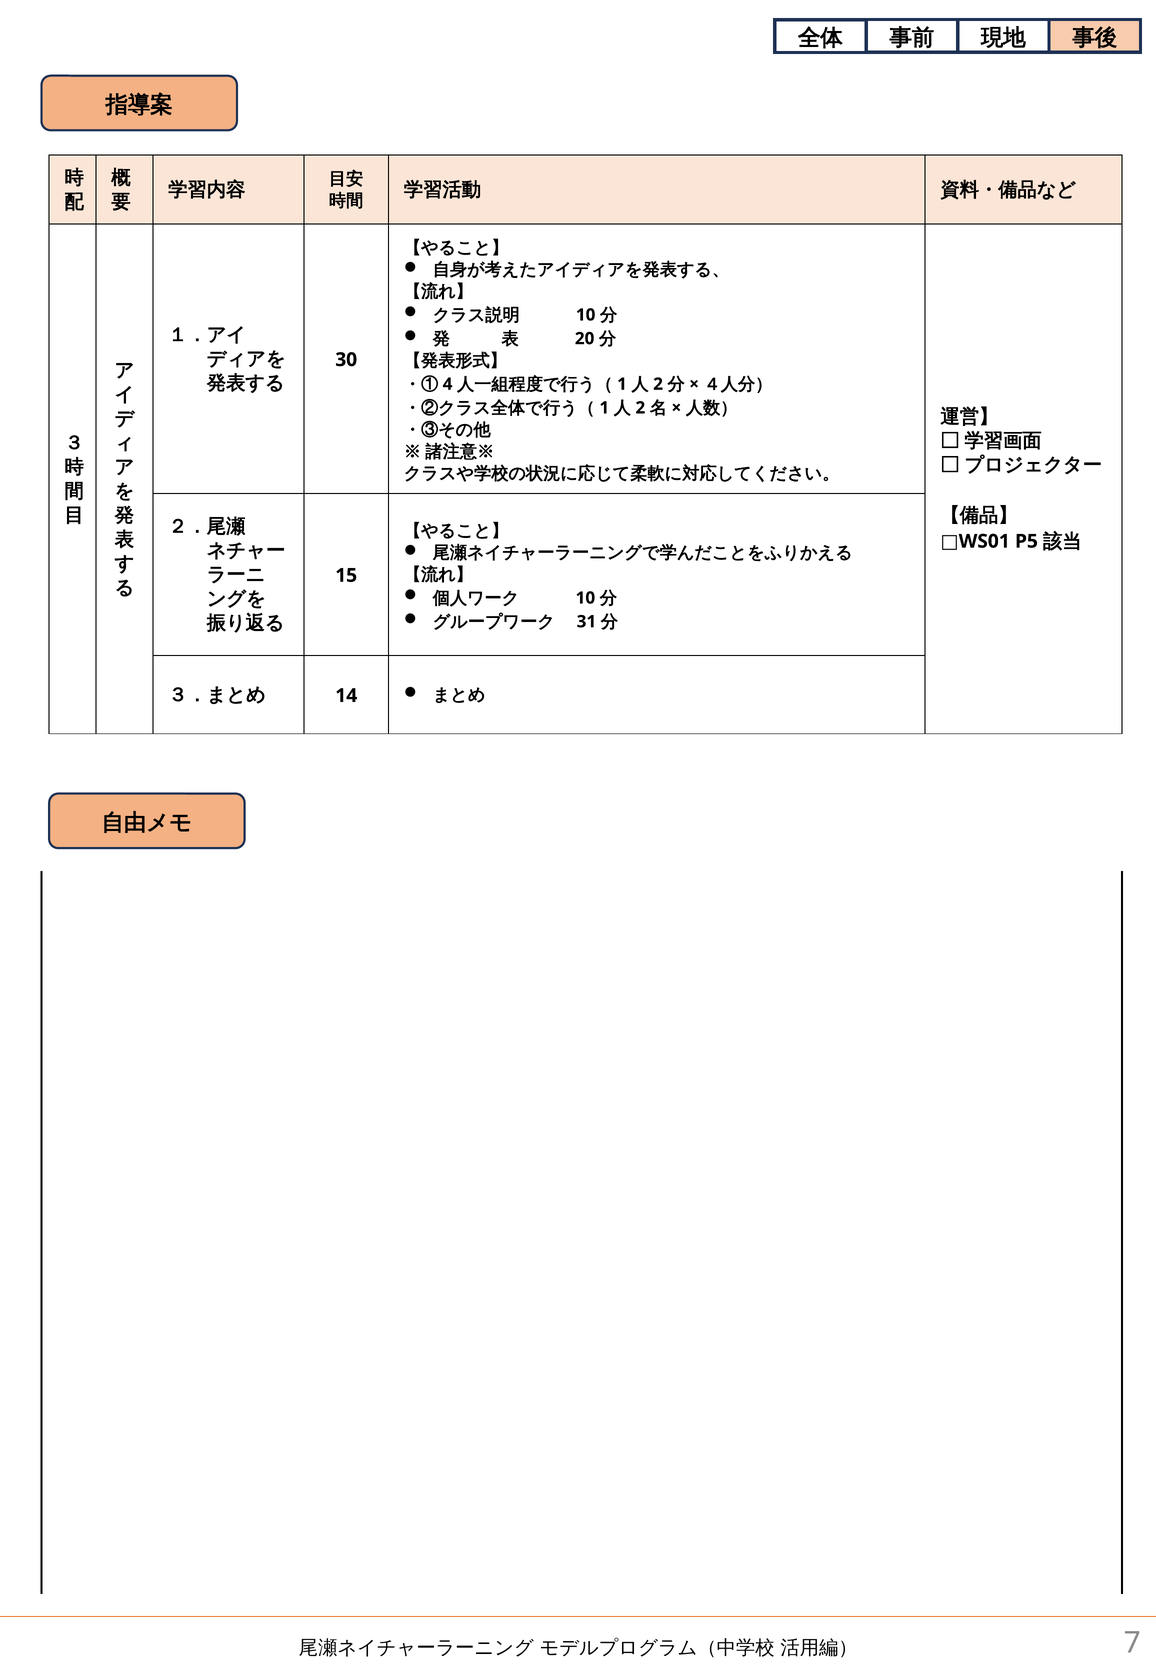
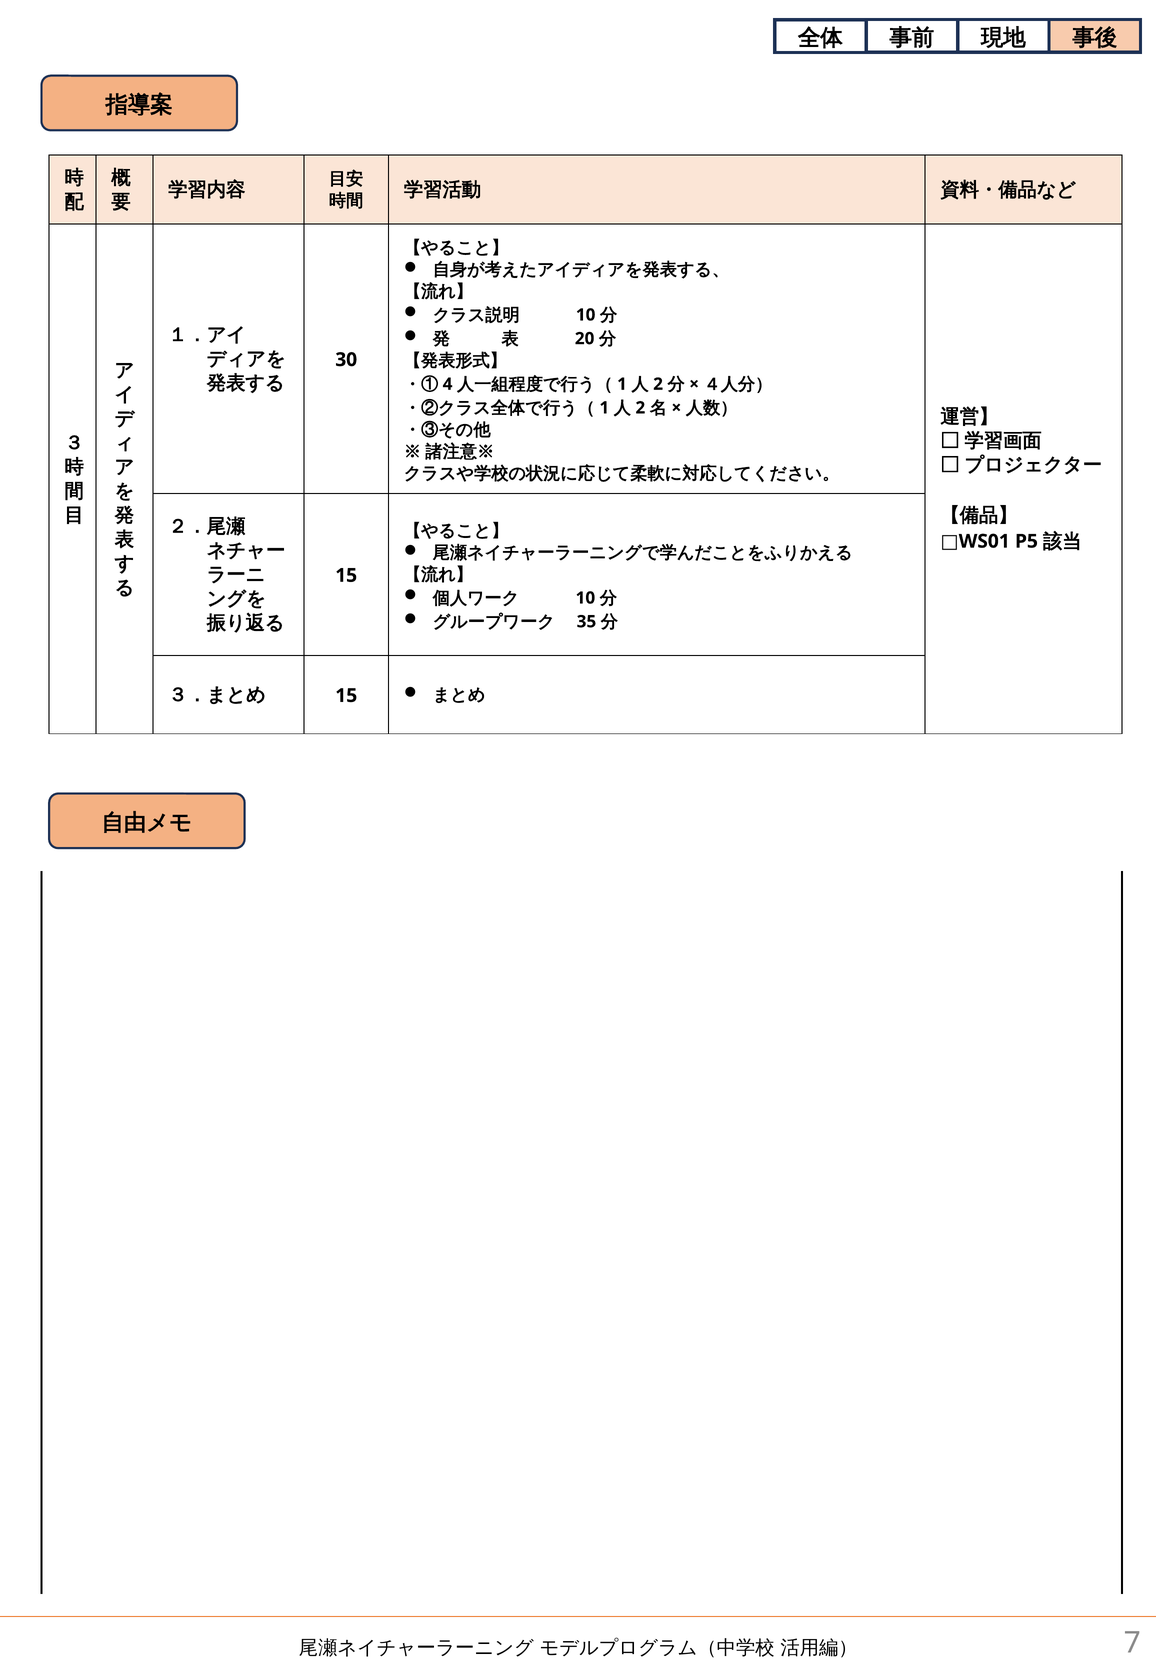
31: 31 -> 35
14 at (346, 696): 14 -> 15
